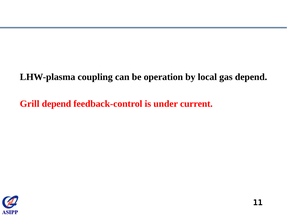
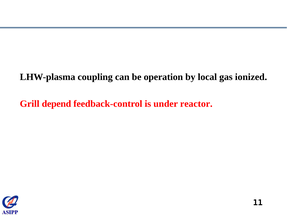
gas depend: depend -> ionized
current: current -> reactor
